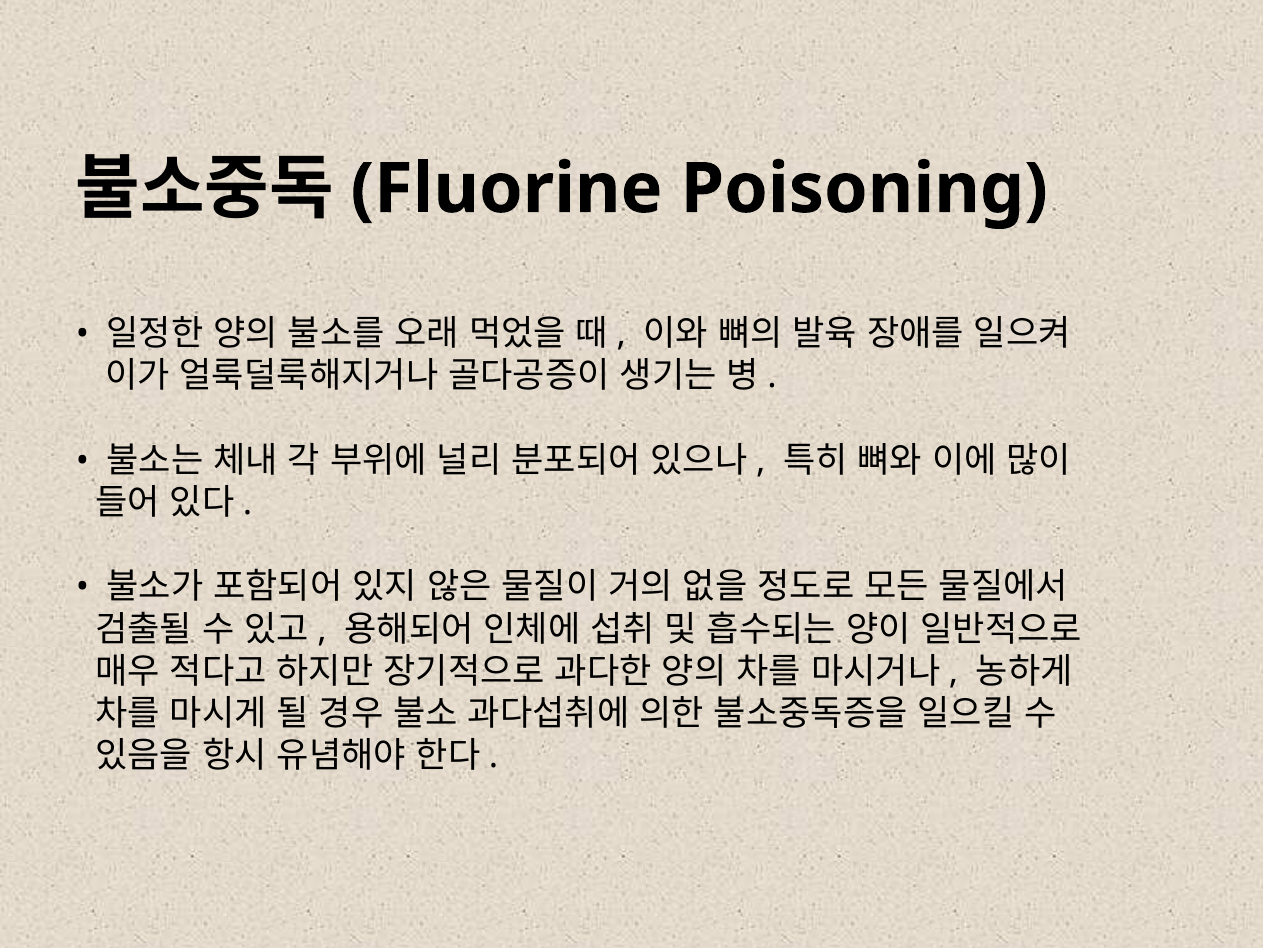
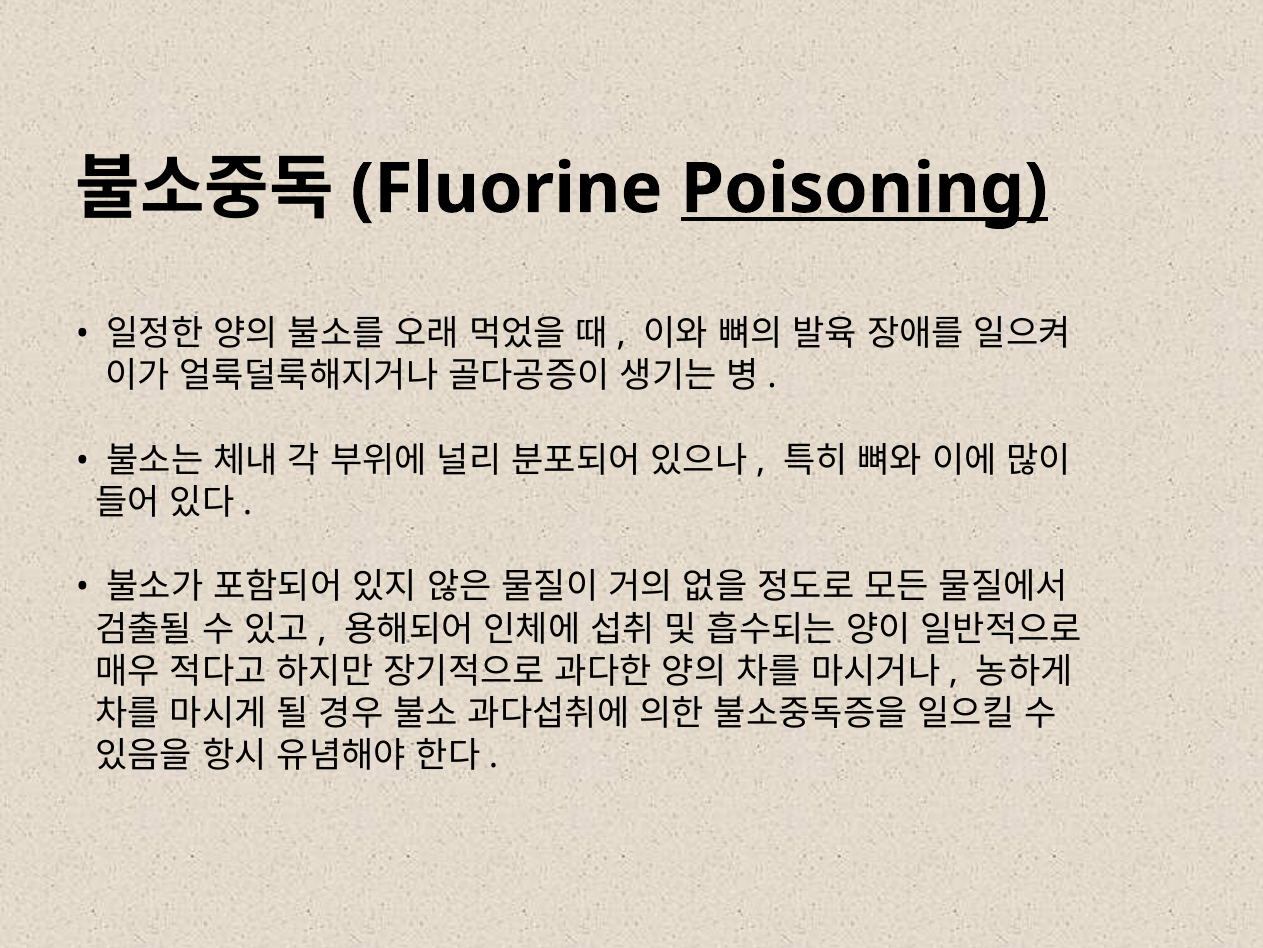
Poisoning underline: none -> present
